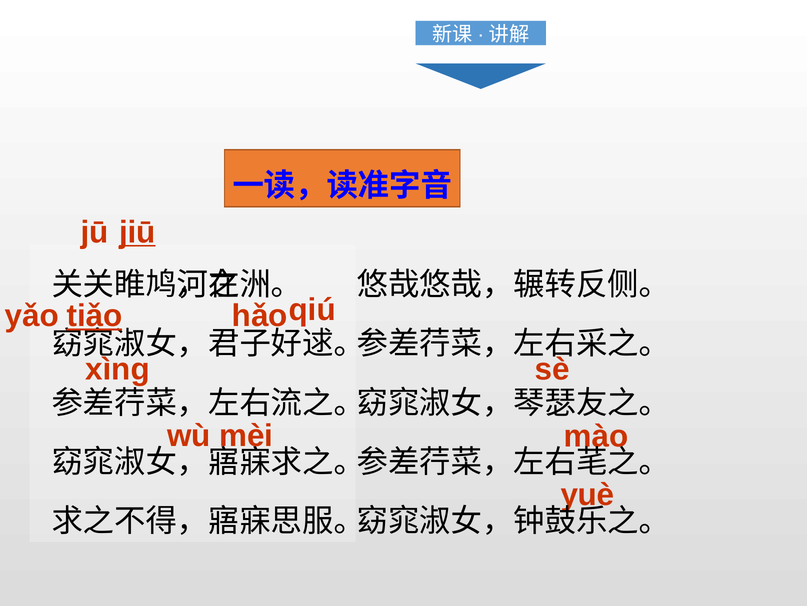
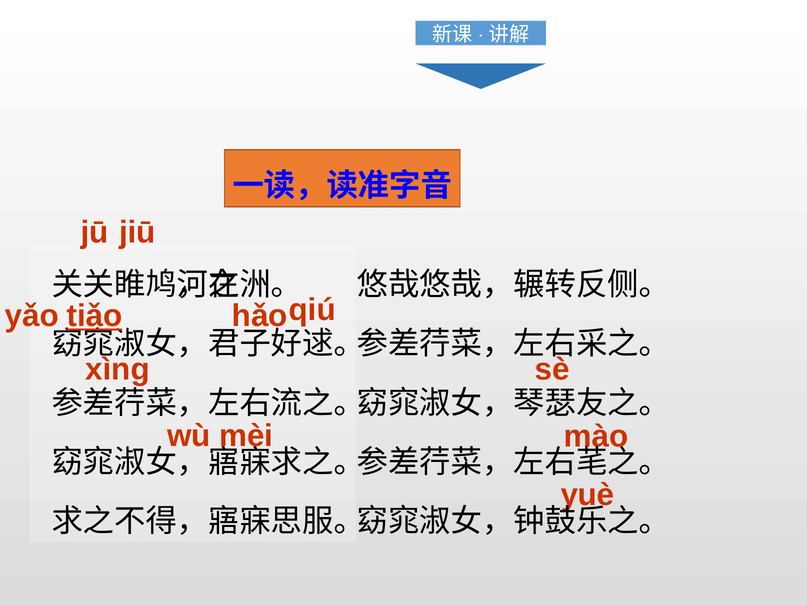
jiū underline: present -> none
